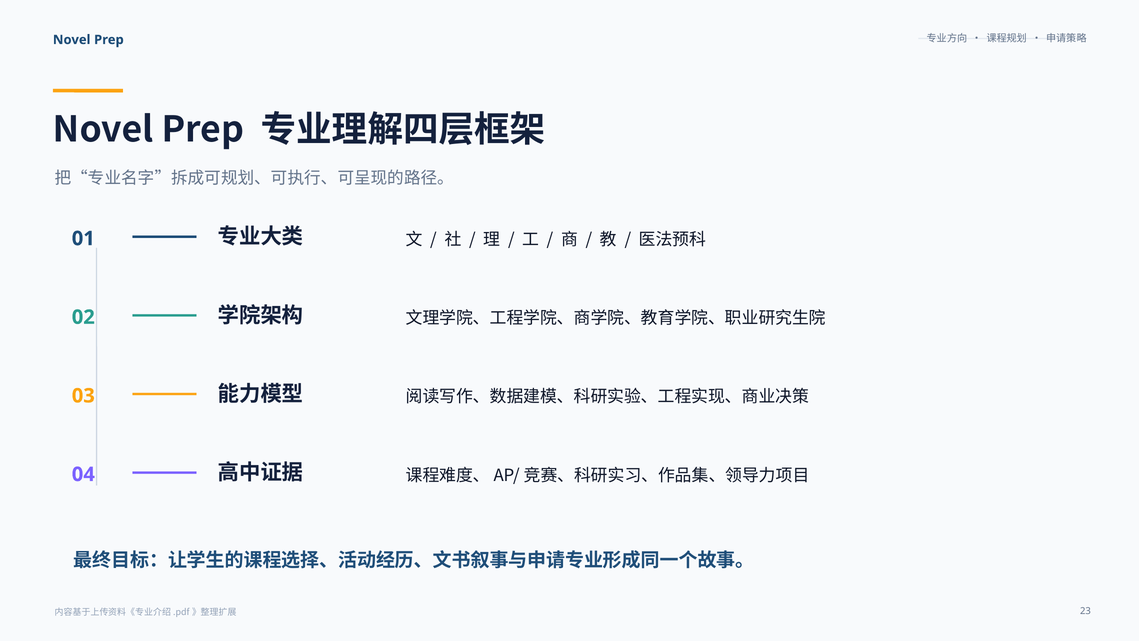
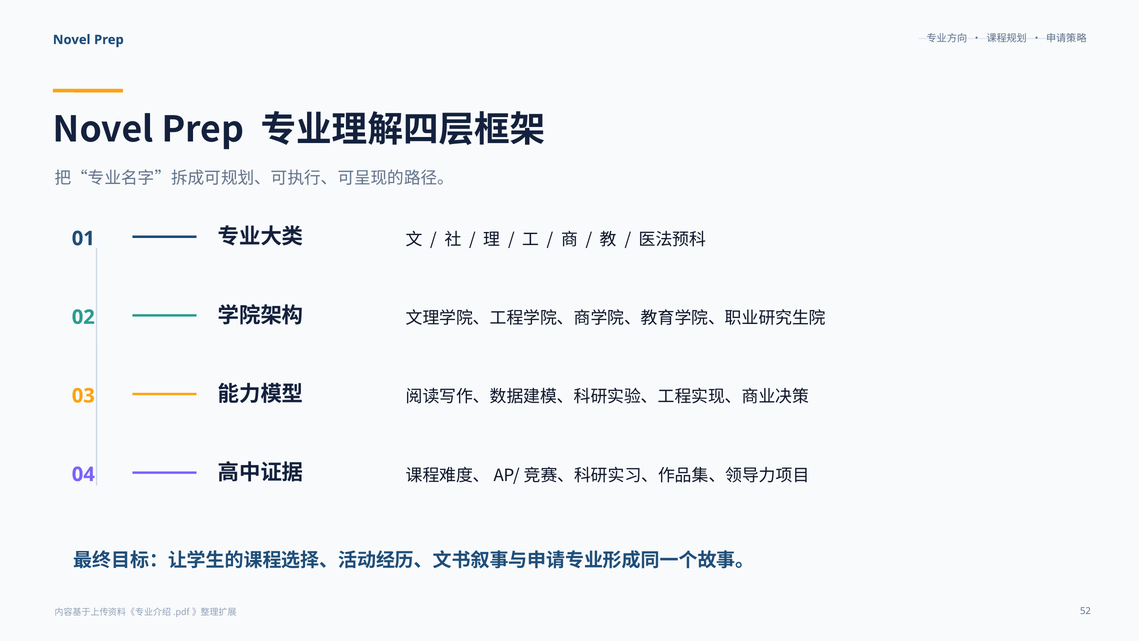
23: 23 -> 52
